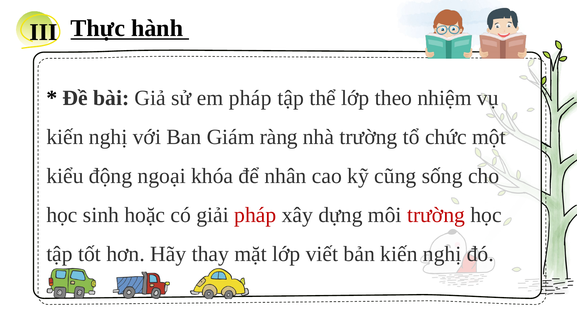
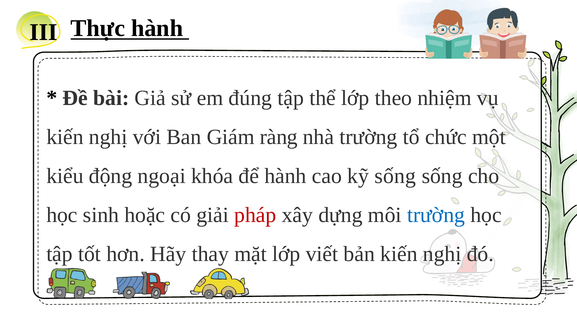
em pháp: pháp -> đúng
để nhân: nhân -> hành
kỹ cũng: cũng -> sống
trường at (436, 215) colour: red -> blue
